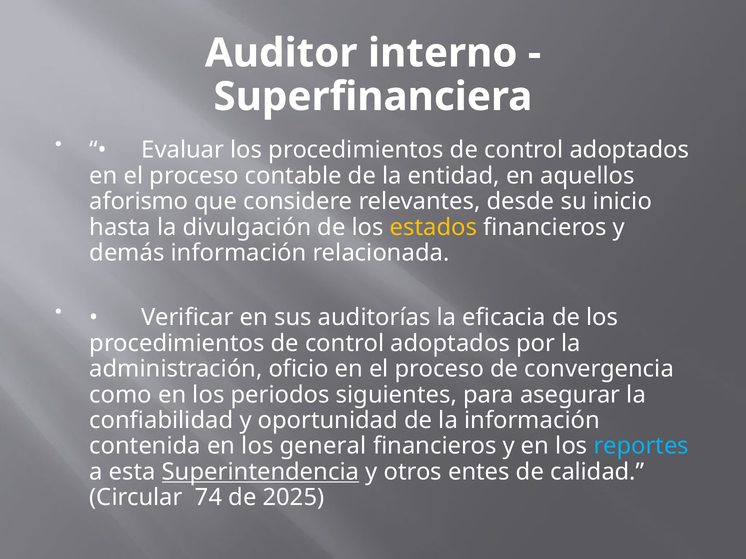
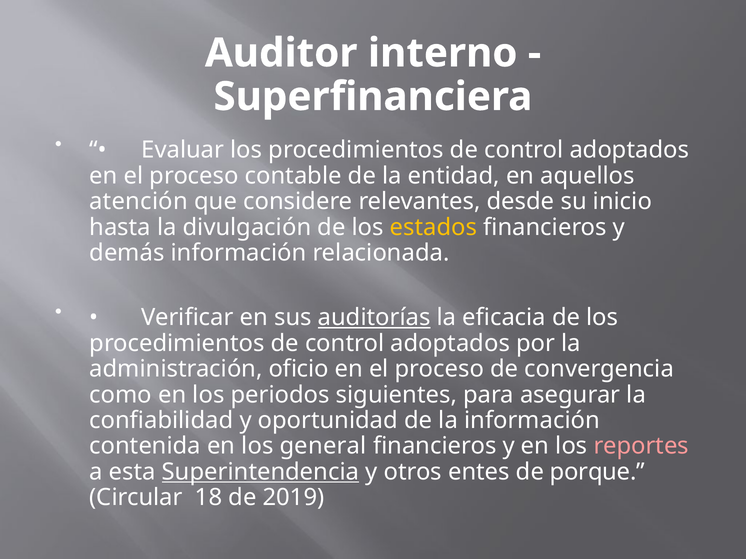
aforismo: aforismo -> atención
auditorías underline: none -> present
reportes colour: light blue -> pink
calidad: calidad -> porque
74: 74 -> 18
2025: 2025 -> 2019
